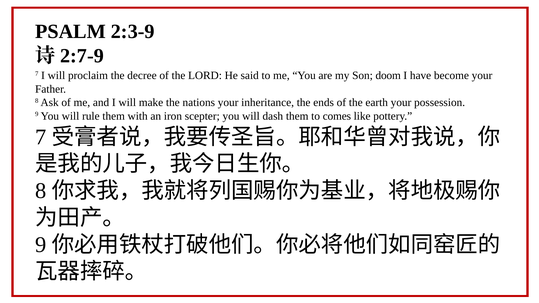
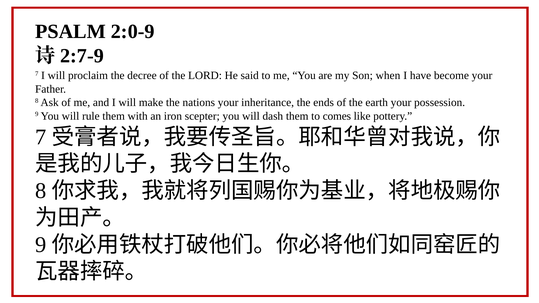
2:3-9: 2:3-9 -> 2:0-9
doom: doom -> when
